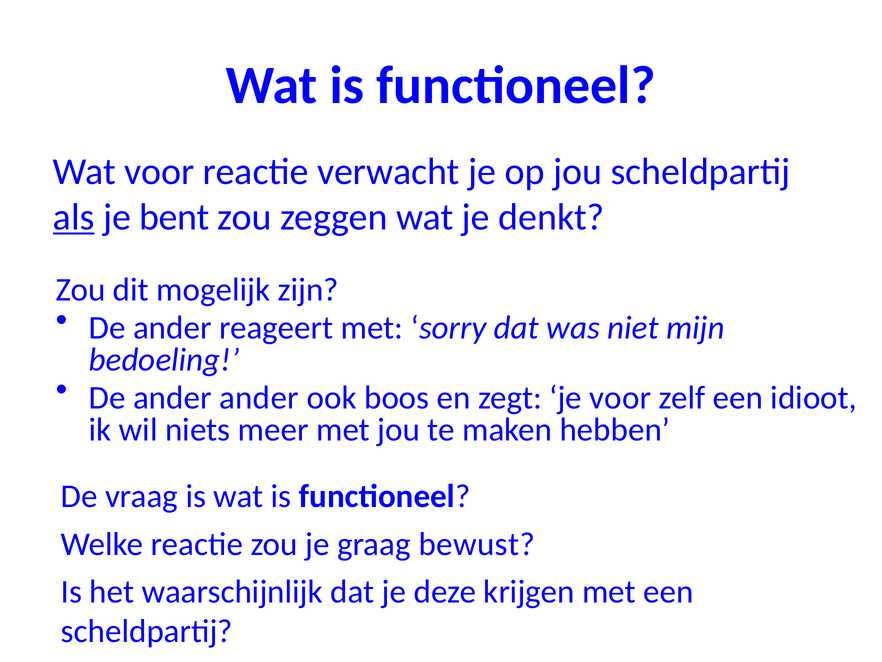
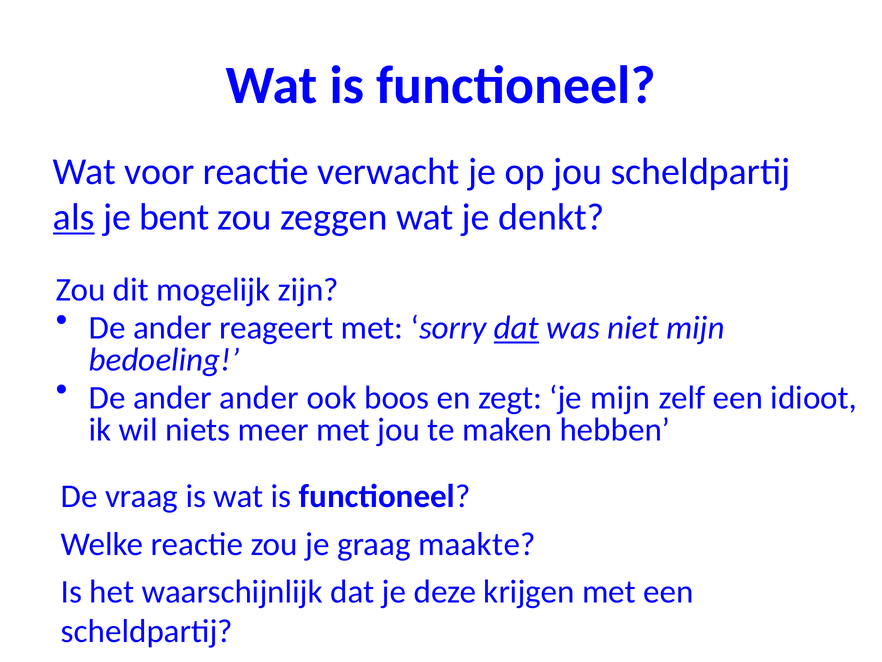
dat at (516, 328) underline: none -> present
je voor: voor -> mijn
bewust: bewust -> maakte
